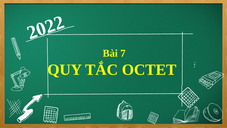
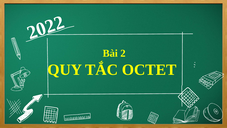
Bài 7: 7 -> 2
